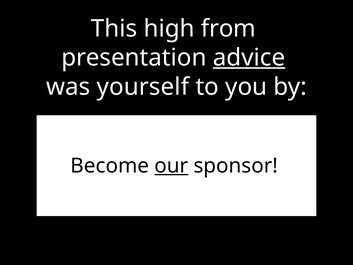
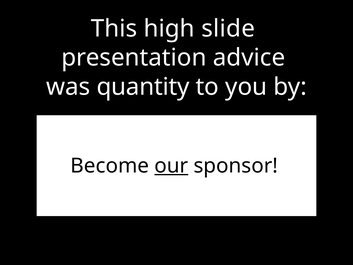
from: from -> slide
advice underline: present -> none
yourself: yourself -> quantity
